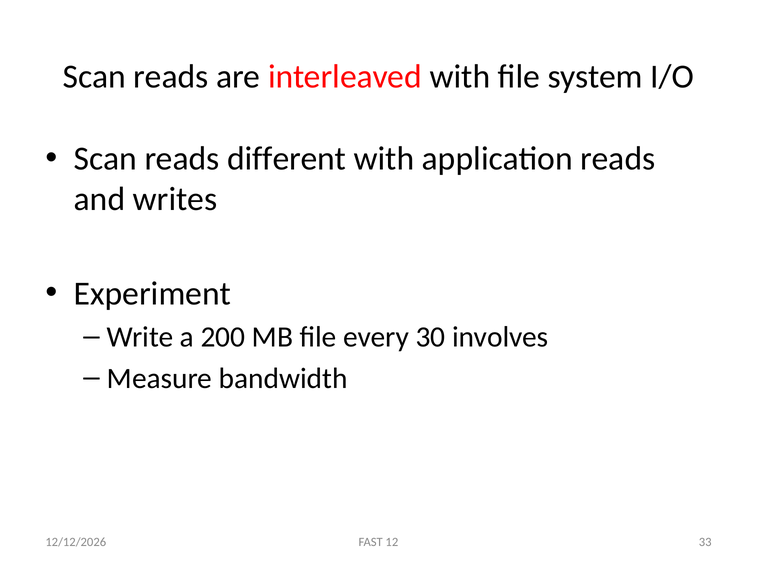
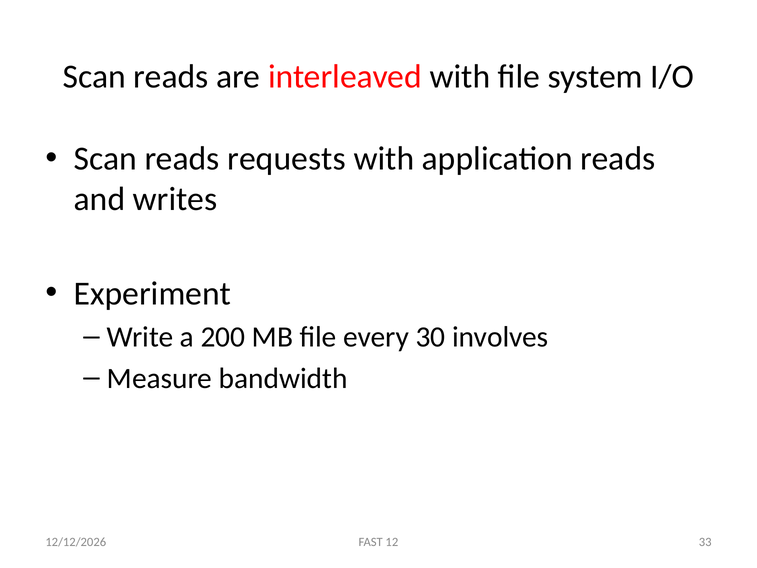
different: different -> requests
